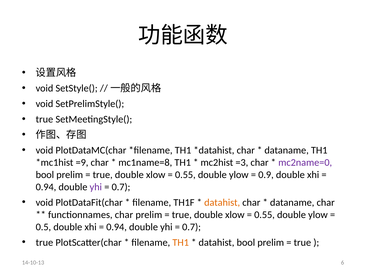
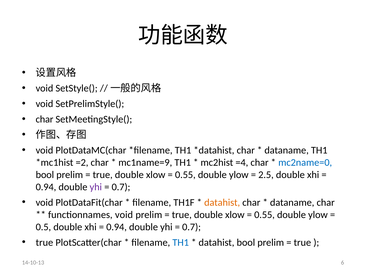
true at (44, 119): true -> char
=9: =9 -> =2
mc1name=8: mc1name=8 -> mc1name=9
=3: =3 -> =4
mc2name=0 colour: purple -> blue
0.9: 0.9 -> 2.5
functionnames char: char -> void
TH1 at (181, 242) colour: orange -> blue
